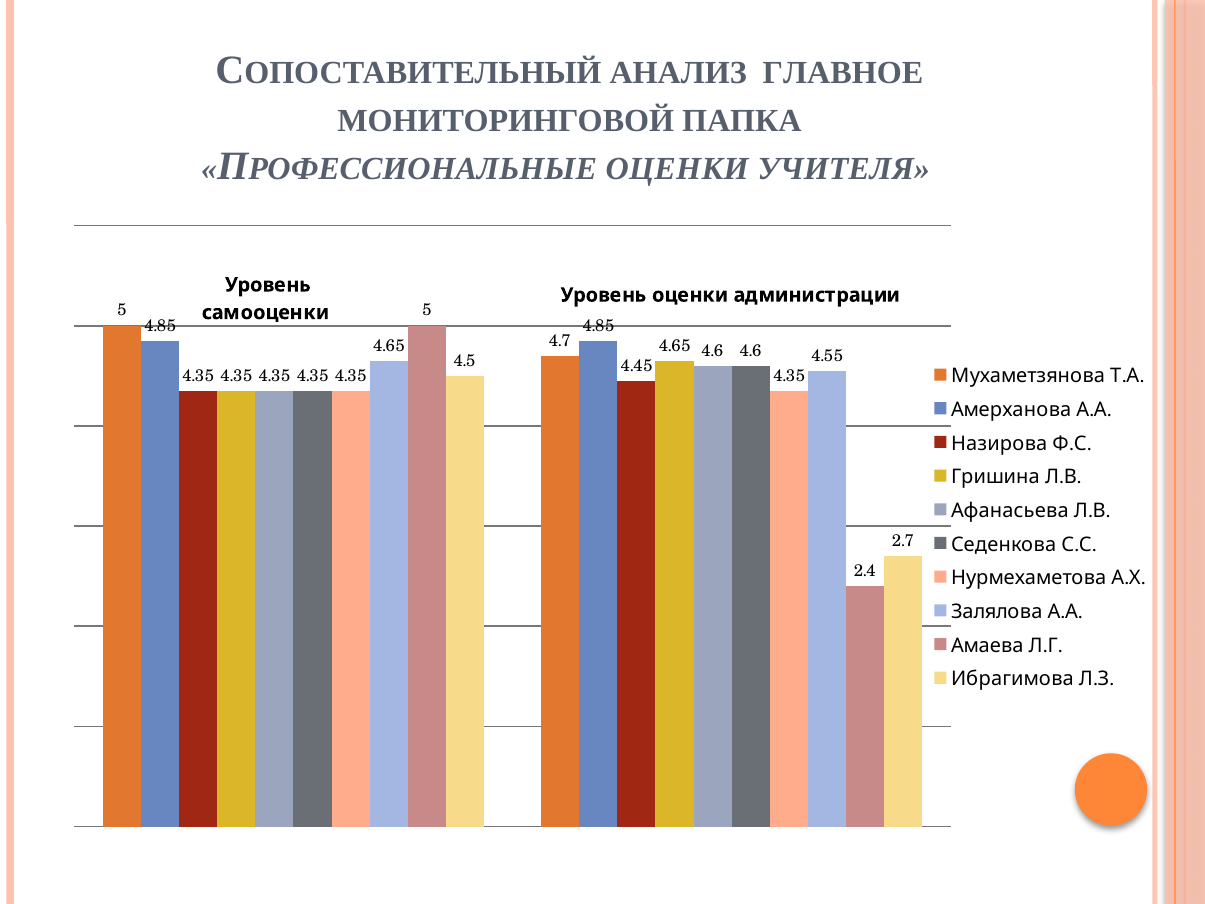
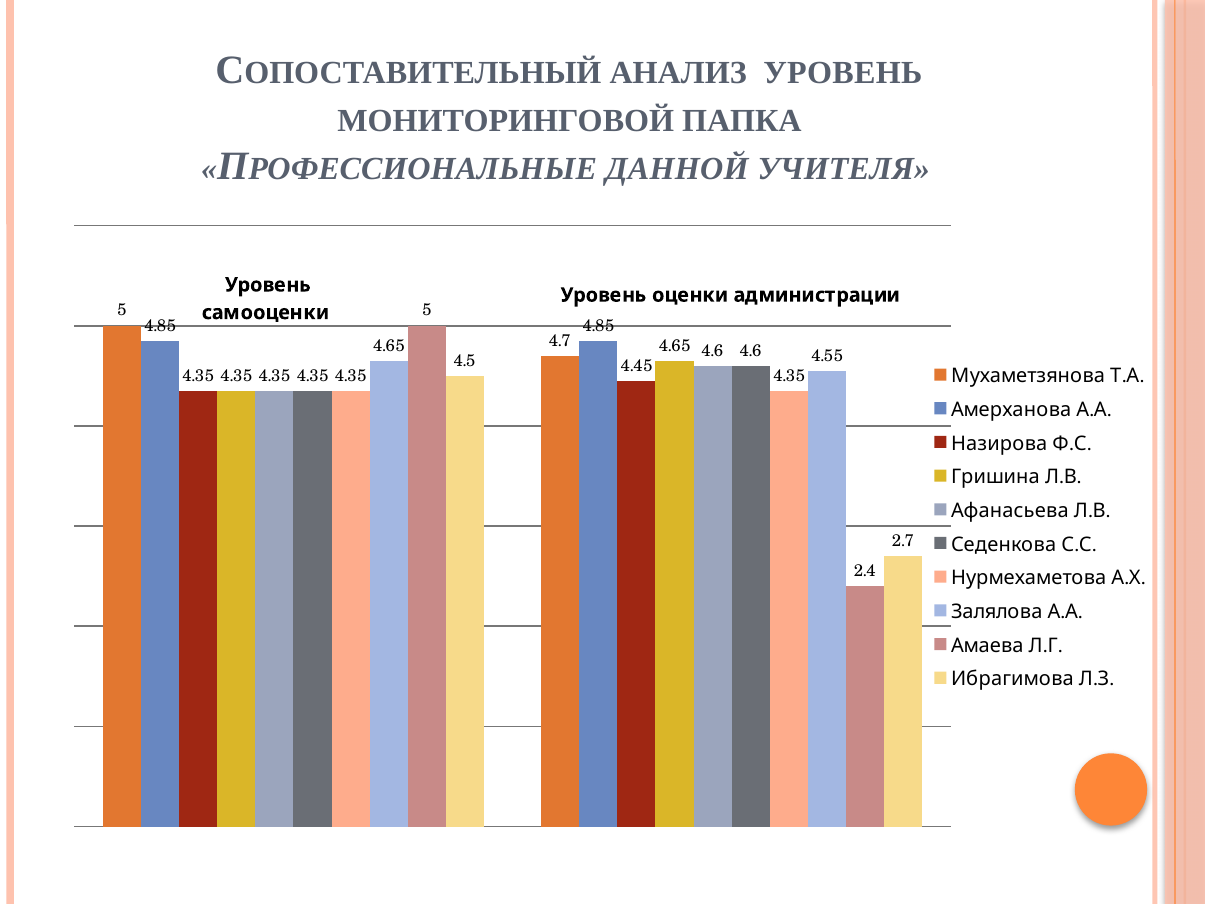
АНАЛИЗ ГЛАВНОЕ: ГЛАВНОЕ -> УРОВЕНЬ
ОЦЕНКИ at (677, 169): ОЦЕНКИ -> ДАННОЙ
